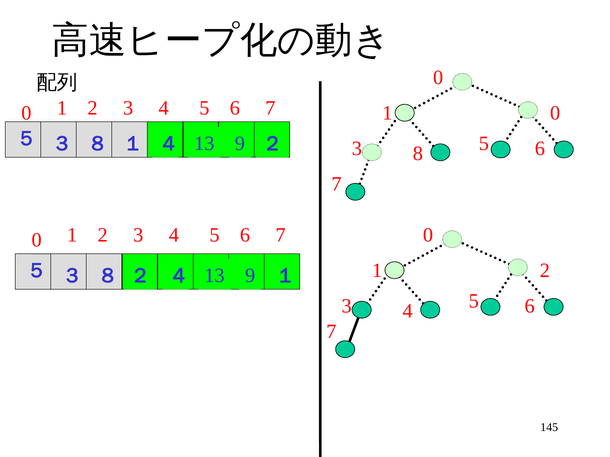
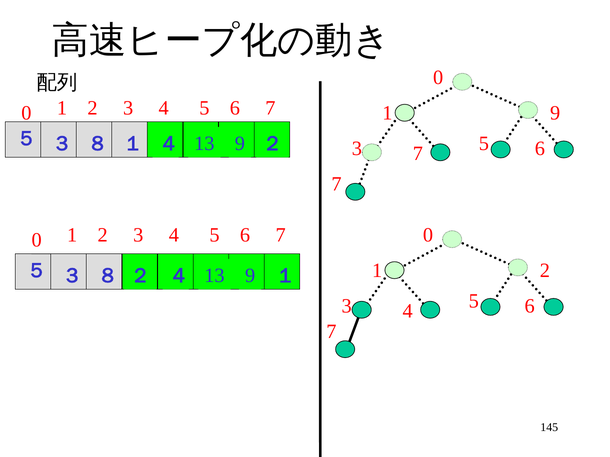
1 0: 0 -> 9
3 8: 8 -> 7
